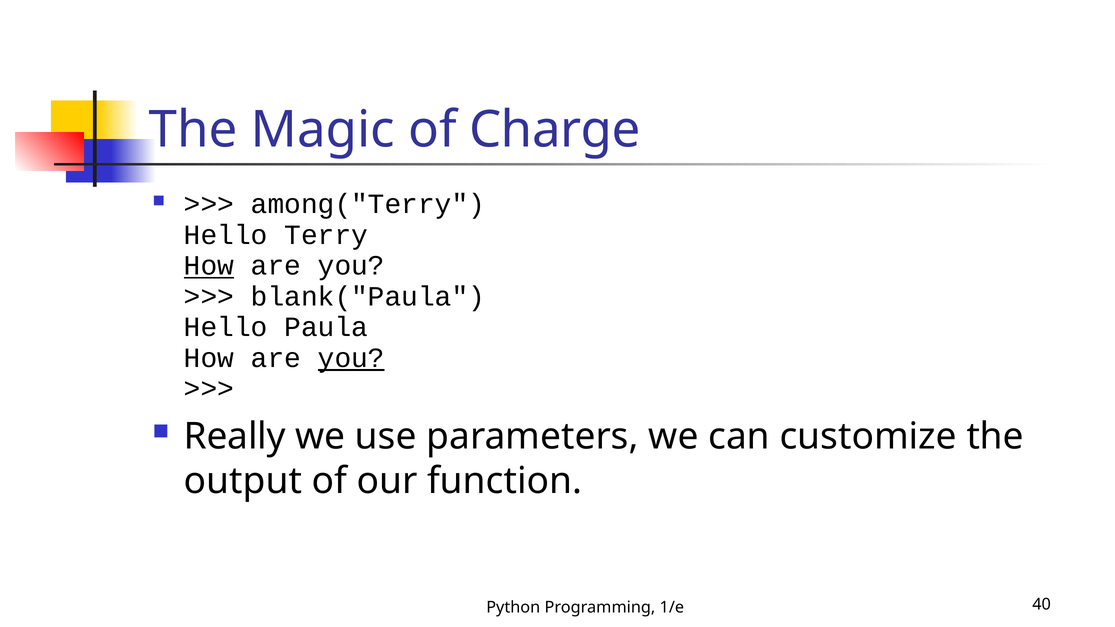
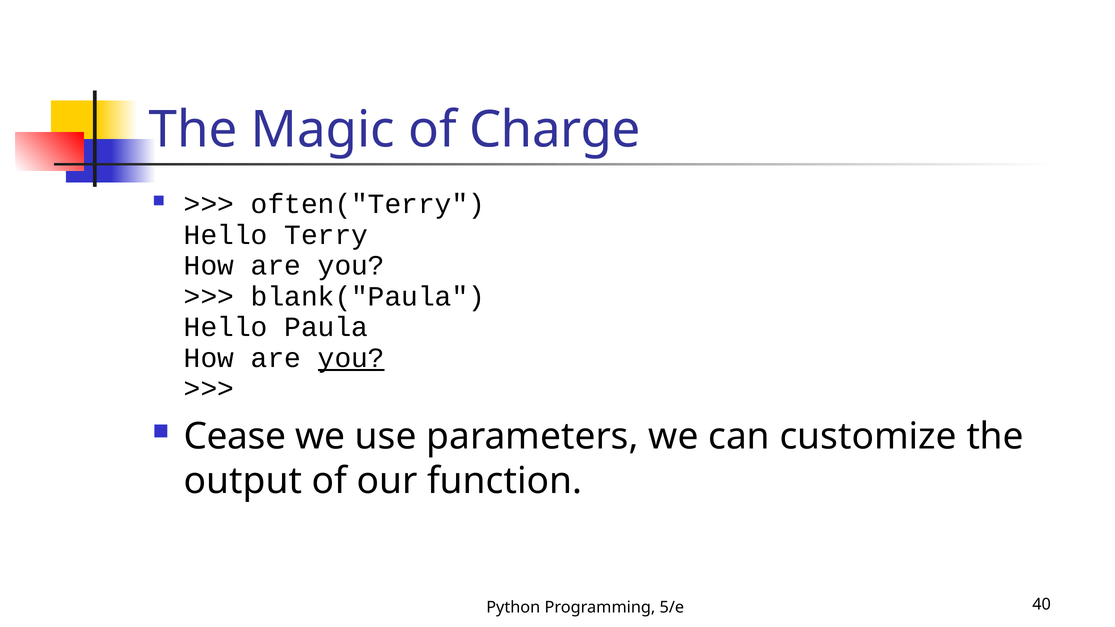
among("Terry: among("Terry -> often("Terry
How at (209, 266) underline: present -> none
Really: Really -> Cease
1/e: 1/e -> 5/e
